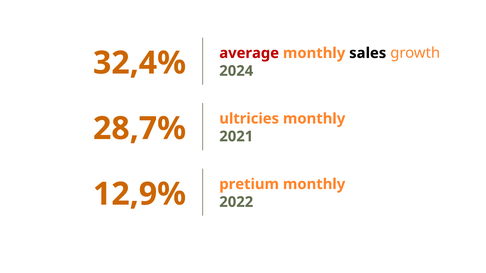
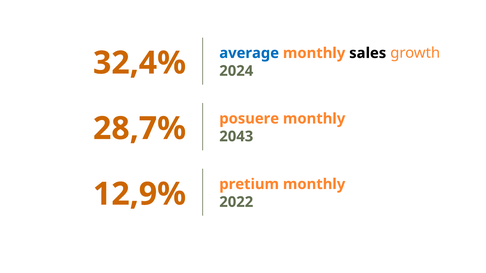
average colour: red -> blue
ultricies: ultricies -> posuere
2021: 2021 -> 2043
